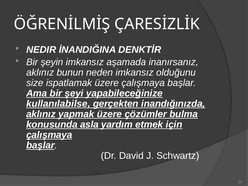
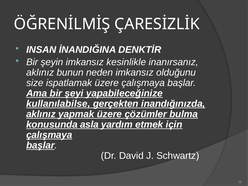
NEDIR: NEDIR -> INSAN
aşamada: aşamada -> kesinlikle
